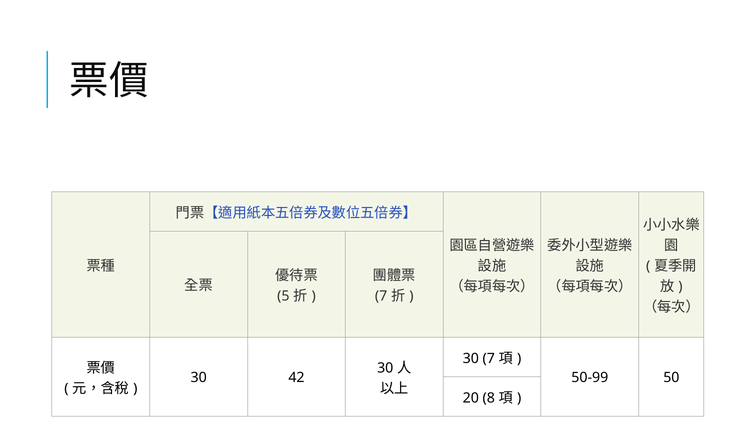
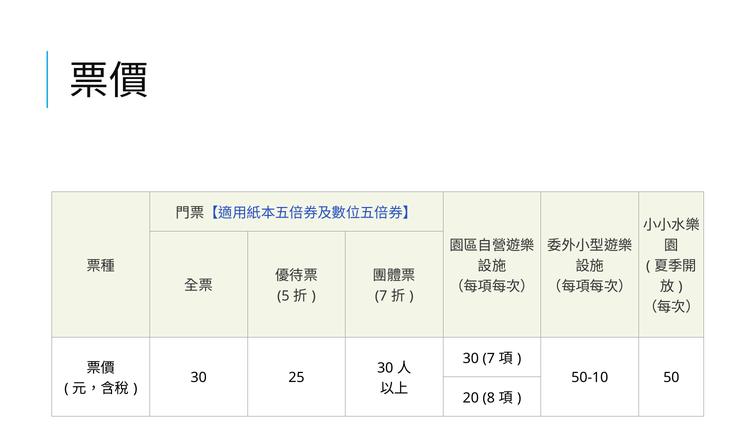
42: 42 -> 25
50-99: 50-99 -> 50-10
